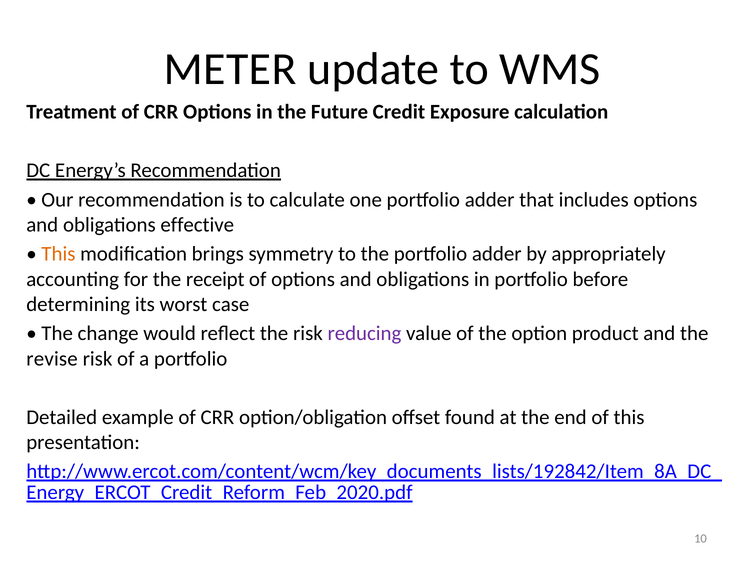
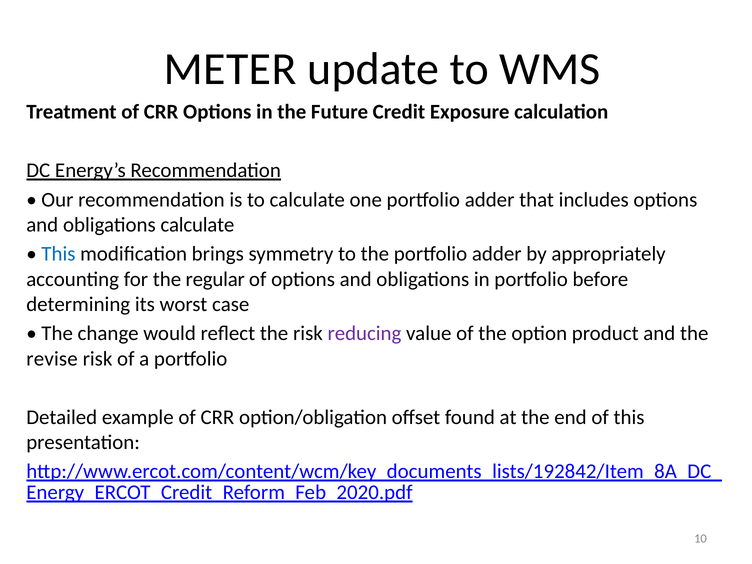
obligations effective: effective -> calculate
This at (58, 254) colour: orange -> blue
receipt: receipt -> regular
